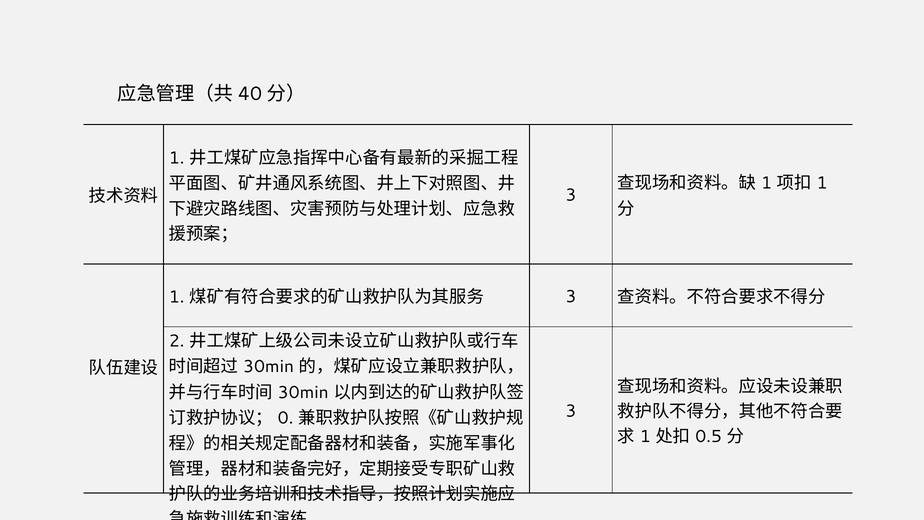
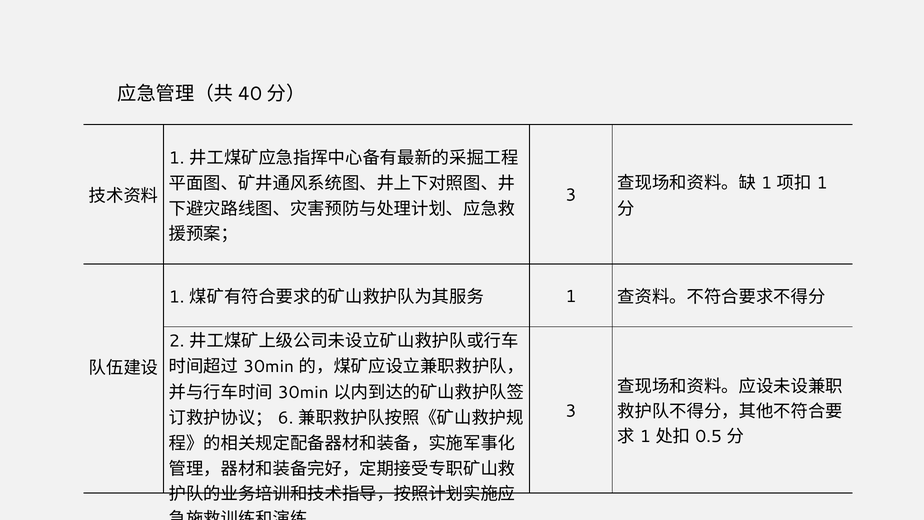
3 at (571, 296): 3 -> 1
0: 0 -> 6
